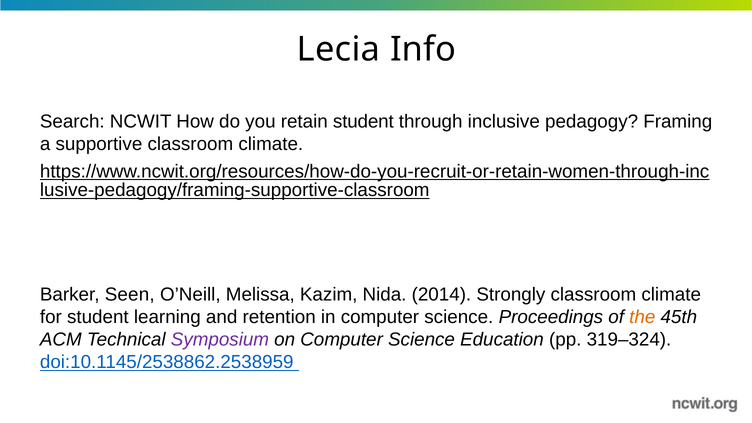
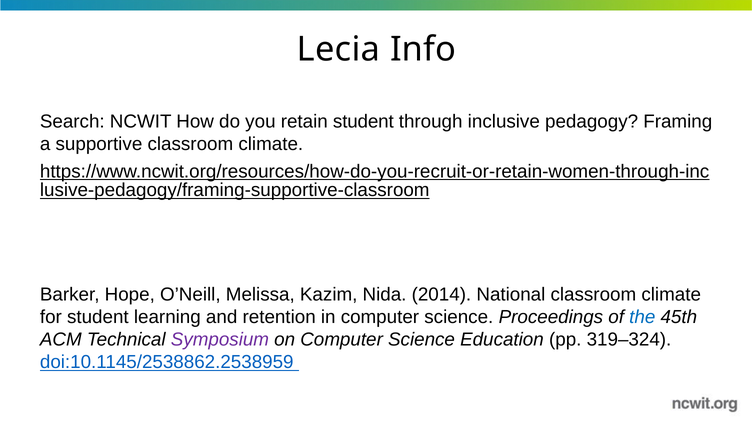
Seen: Seen -> Hope
Strongly: Strongly -> National
the colour: orange -> blue
